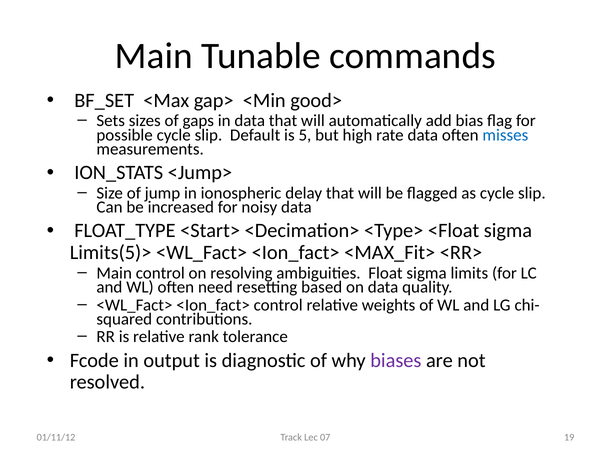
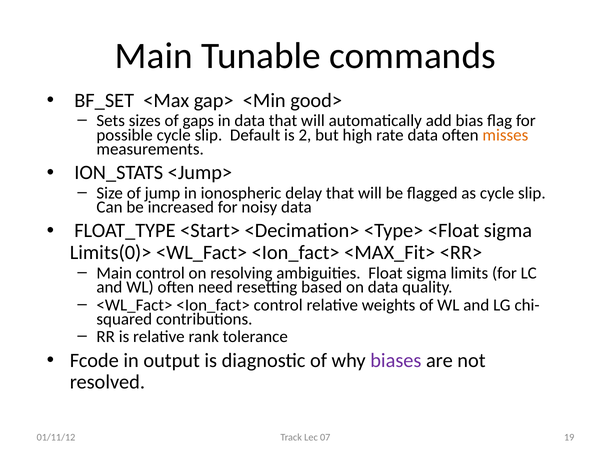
5: 5 -> 2
misses colour: blue -> orange
Limits(5)>: Limits(5)> -> Limits(0)>
